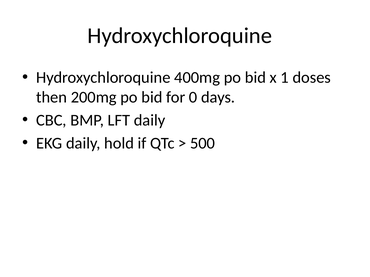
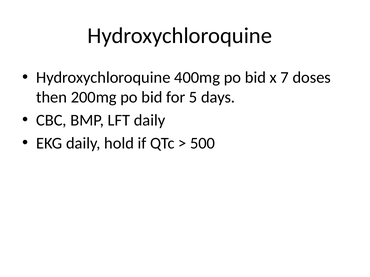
1: 1 -> 7
0: 0 -> 5
